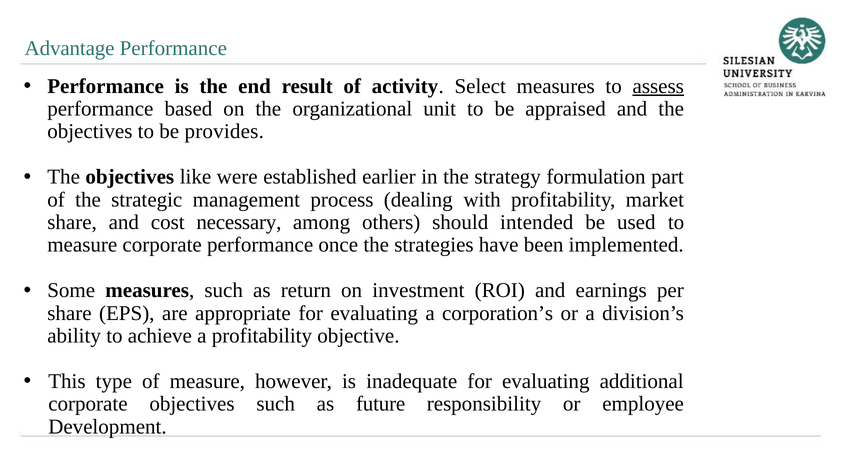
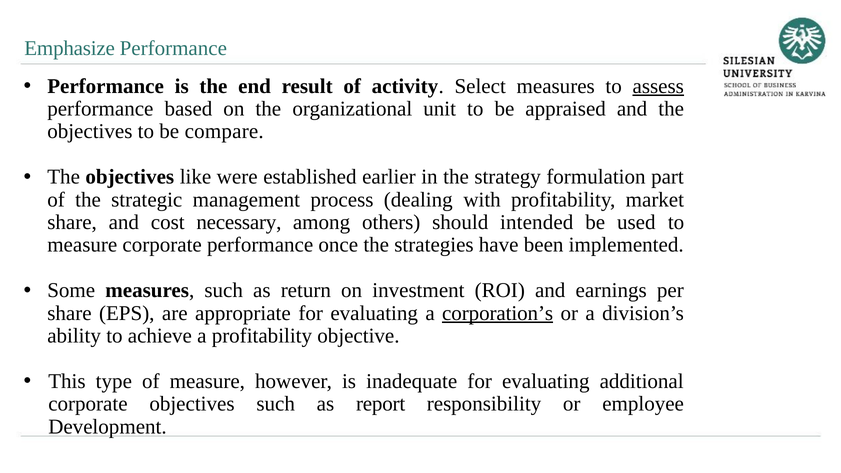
Advantage: Advantage -> Emphasize
provides: provides -> compare
corporation’s underline: none -> present
future: future -> report
